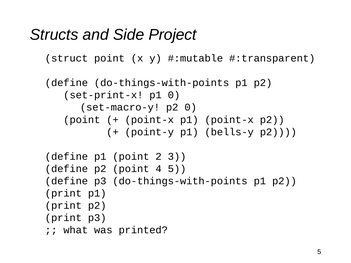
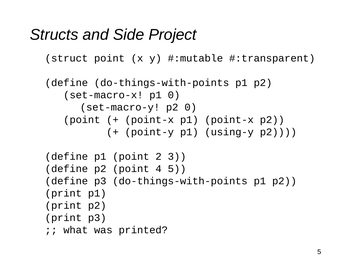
set-print-x: set-print-x -> set-macro-x
bells-y: bells-y -> using-y
